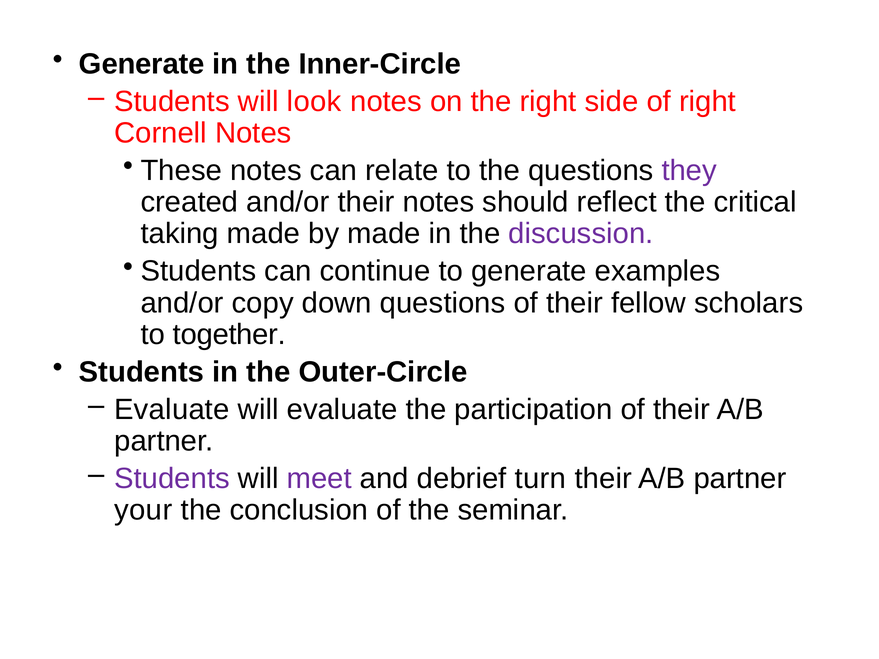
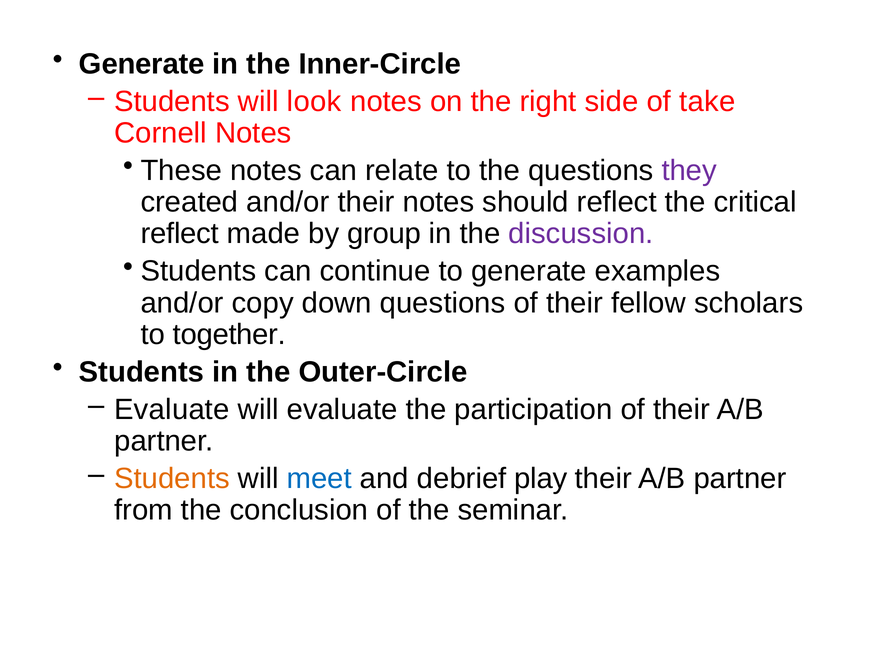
of right: right -> take
taking at (180, 234): taking -> reflect
by made: made -> group
Students at (172, 479) colour: purple -> orange
meet colour: purple -> blue
turn: turn -> play
your: your -> from
